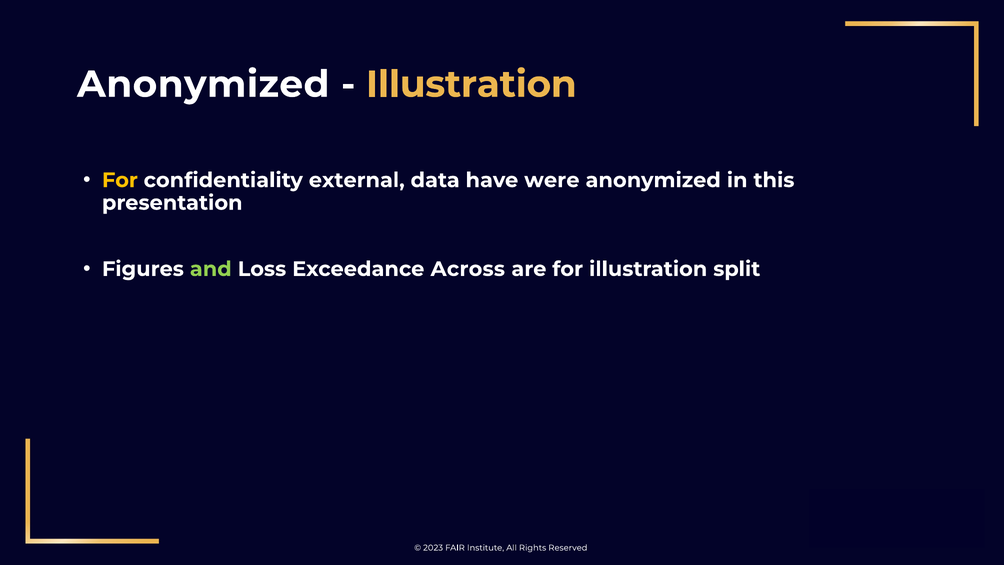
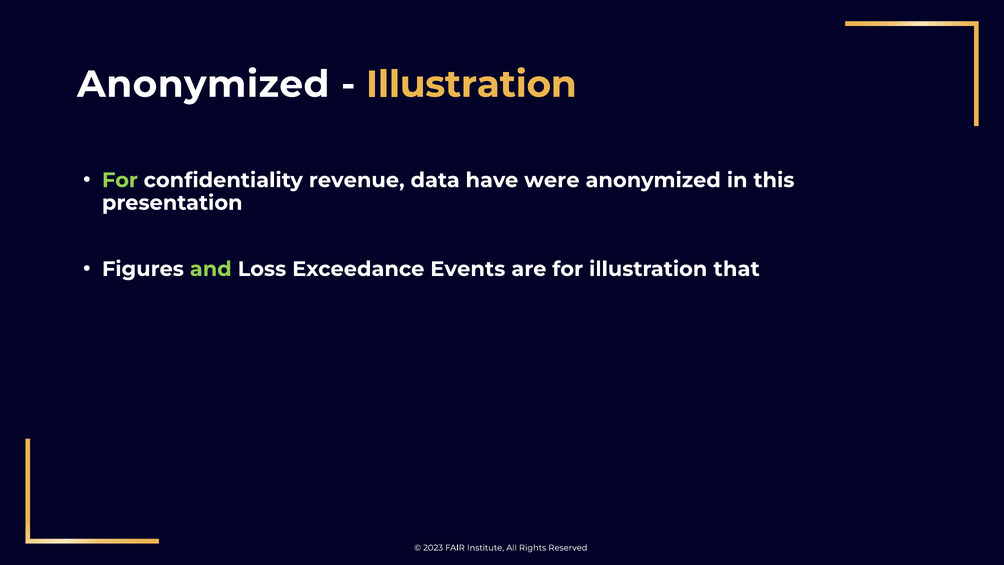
For at (120, 180) colour: yellow -> light green
external: external -> revenue
Across: Across -> Events
split: split -> that
